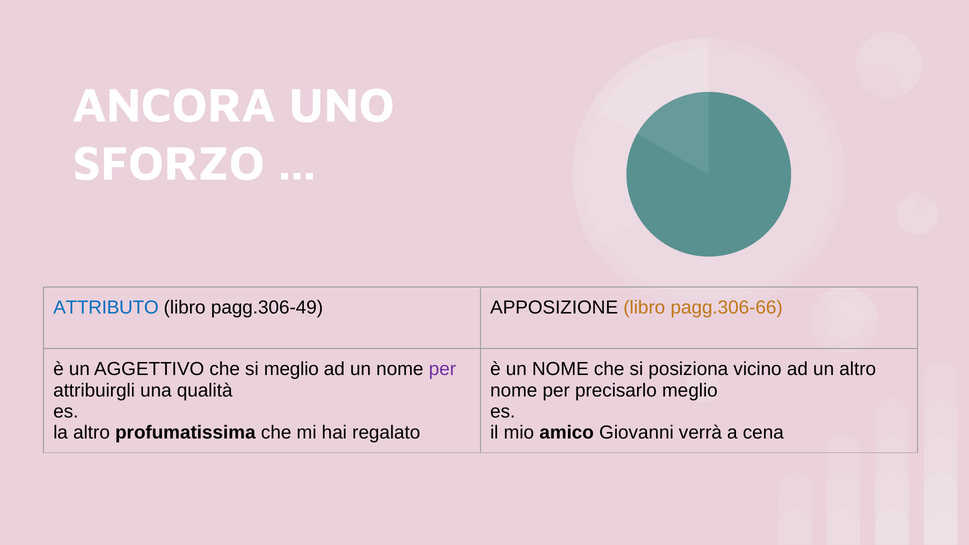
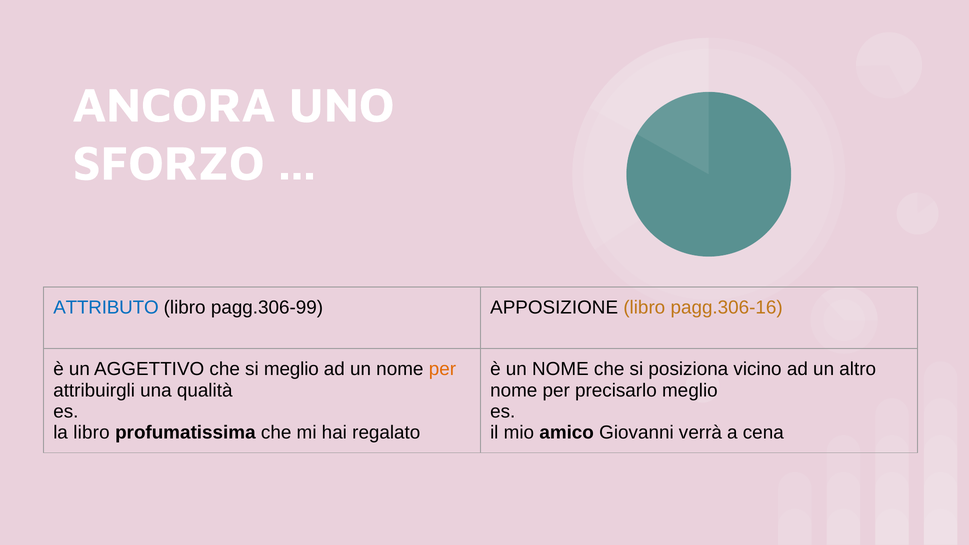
pagg.306-49: pagg.306-49 -> pagg.306-99
pagg.306-66: pagg.306-66 -> pagg.306-16
per at (442, 369) colour: purple -> orange
la altro: altro -> libro
